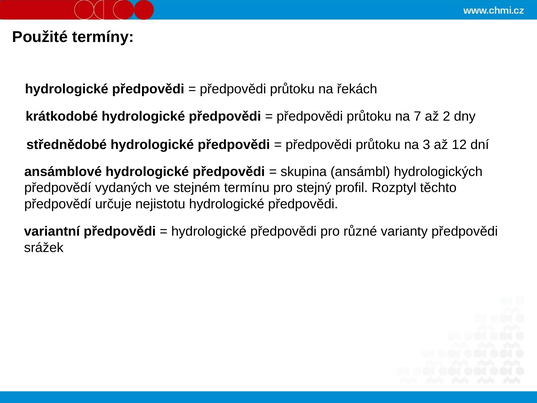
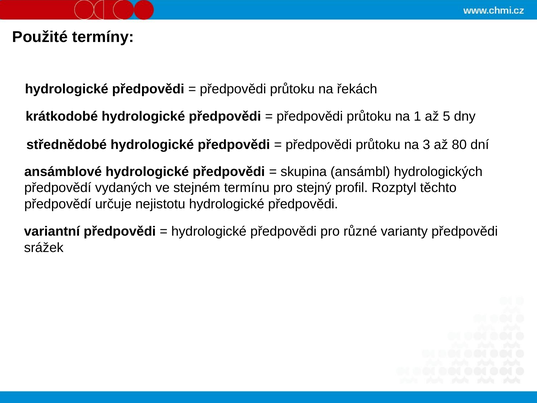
7: 7 -> 1
2: 2 -> 5
12: 12 -> 80
